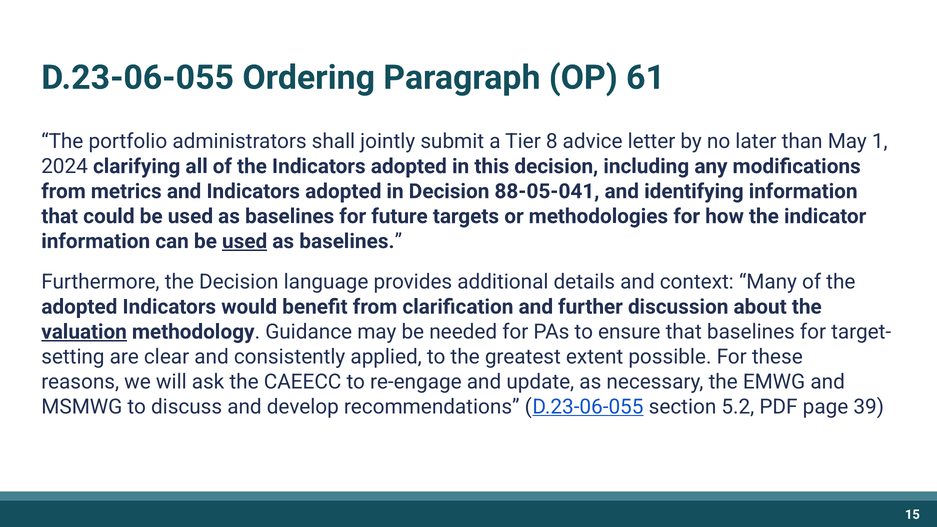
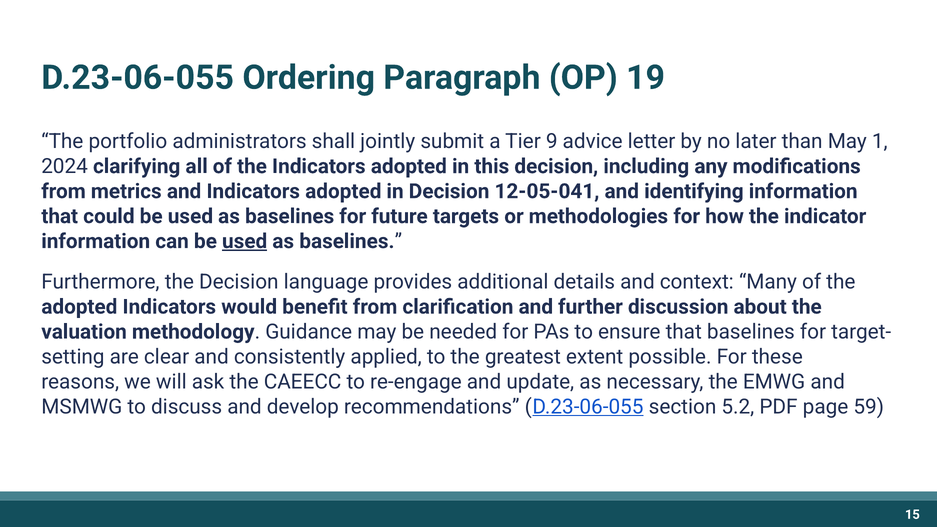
61: 61 -> 19
8: 8 -> 9
88-05-041: 88-05-041 -> 12-05-041
valuation underline: present -> none
39: 39 -> 59
